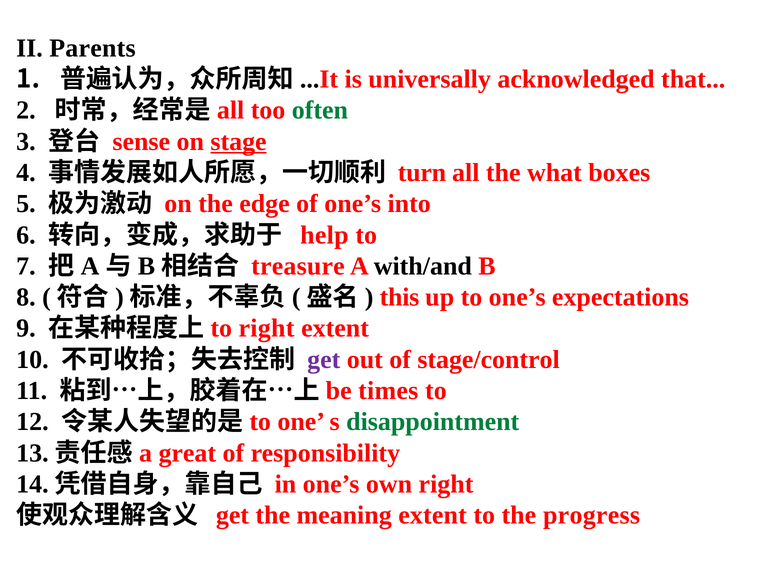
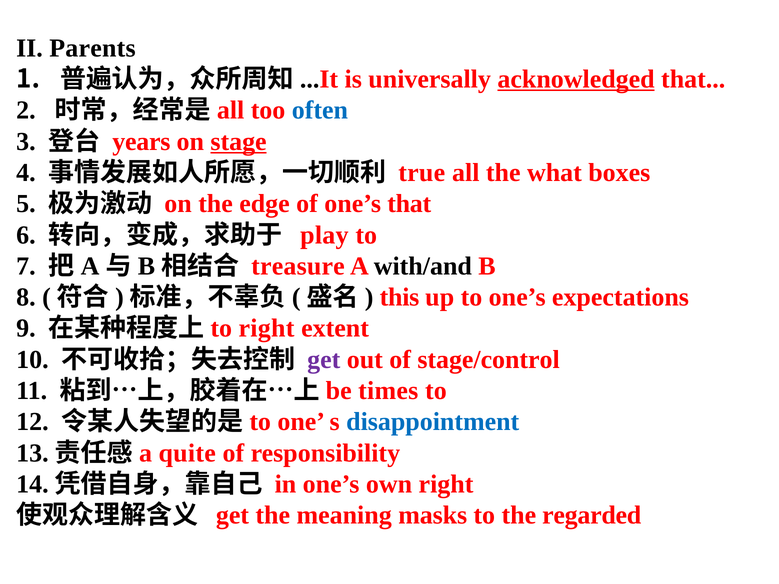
acknowledged underline: none -> present
often colour: green -> blue
sense: sense -> years
turn: turn -> true
one’s into: into -> that
help: help -> play
disappointment colour: green -> blue
great: great -> quite
meaning extent: extent -> masks
progress: progress -> regarded
